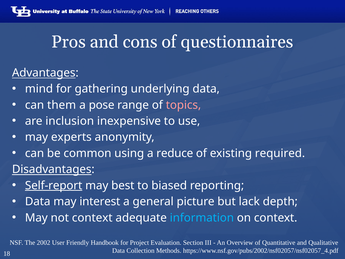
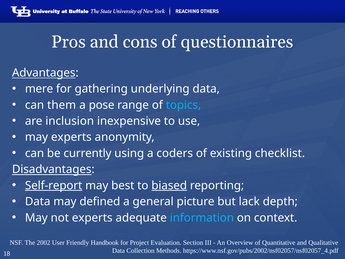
mind: mind -> mere
topics colour: pink -> light blue
common: common -> currently
reduce: reduce -> coders
required: required -> checklist
biased underline: none -> present
interest: interest -> defined
not context: context -> experts
